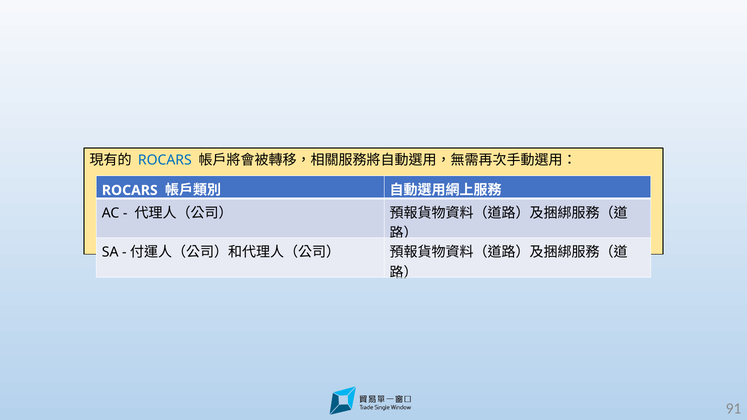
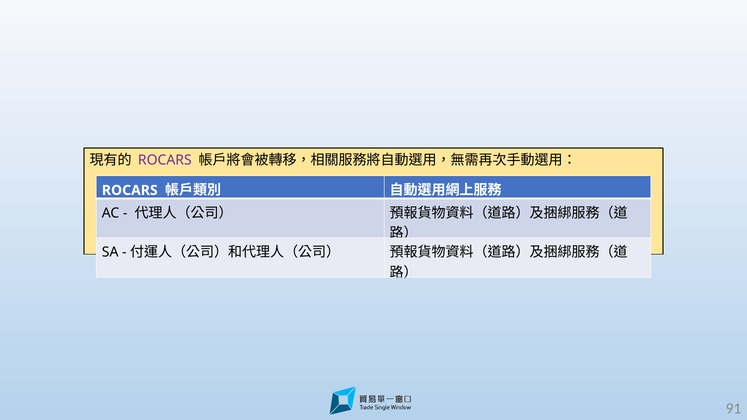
ROCARS at (165, 160) colour: blue -> purple
